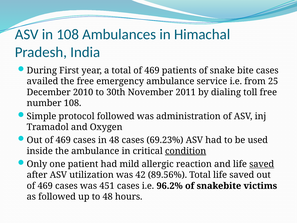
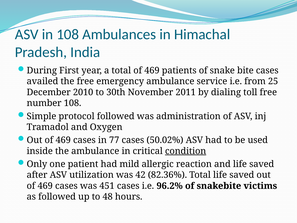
in 48: 48 -> 77
69.23%: 69.23% -> 50.02%
saved at (262, 164) underline: present -> none
89.56%: 89.56% -> 82.36%
